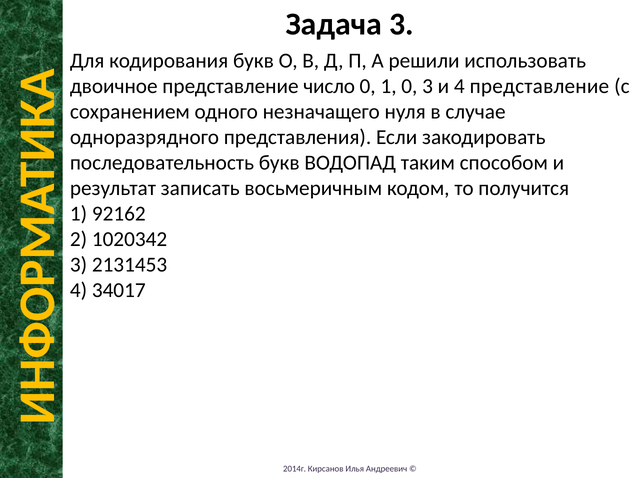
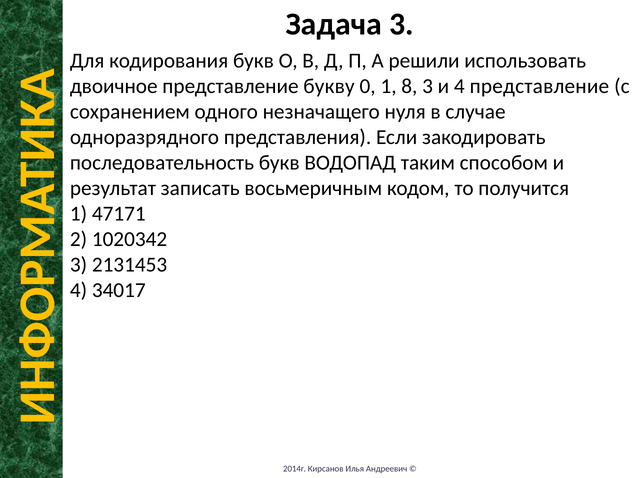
представление число: число -> букву
1 0: 0 -> 8
92162: 92162 -> 47171
